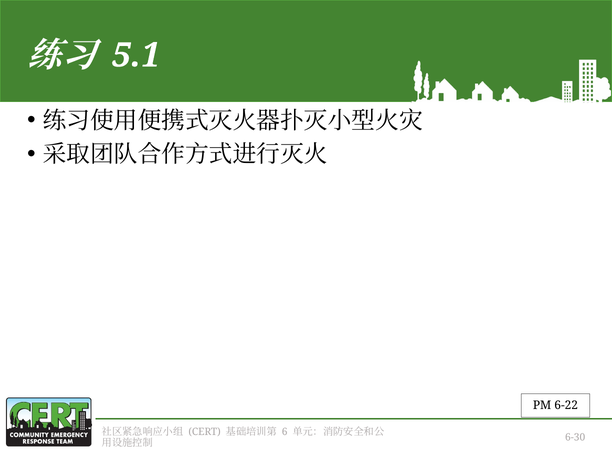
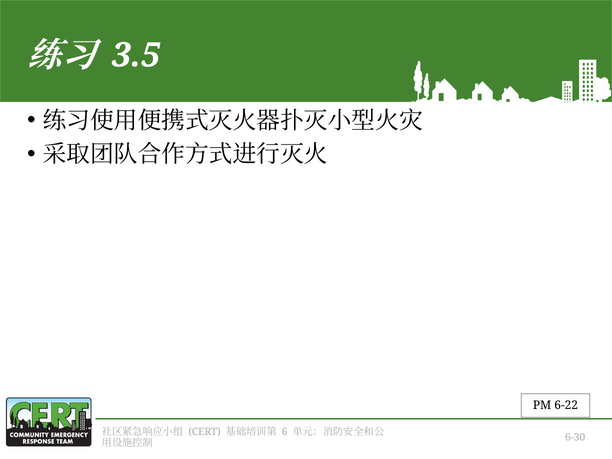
5.1: 5.1 -> 3.5
